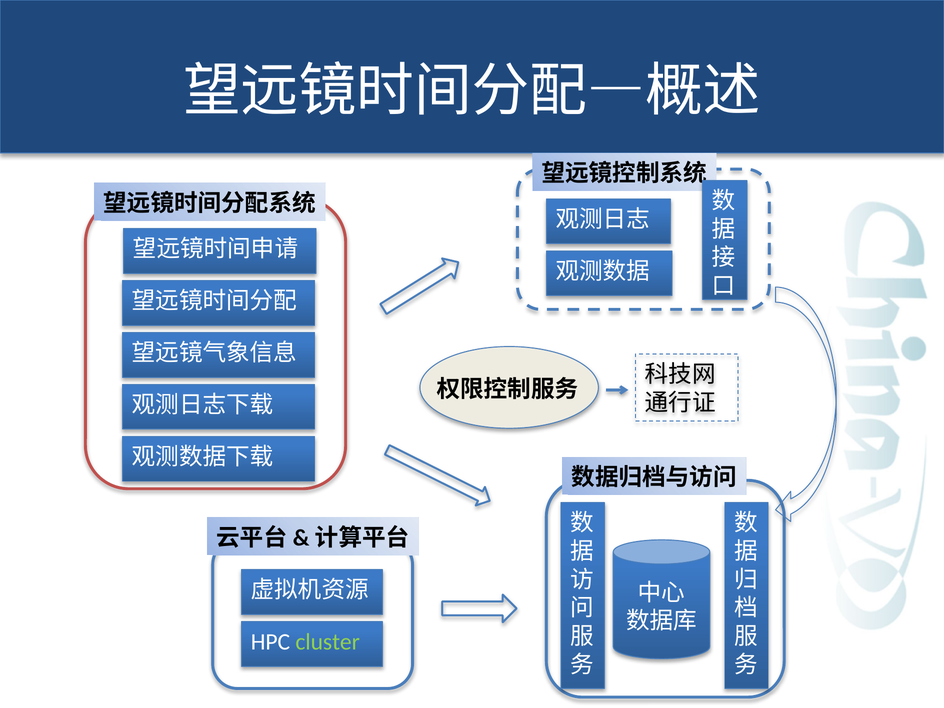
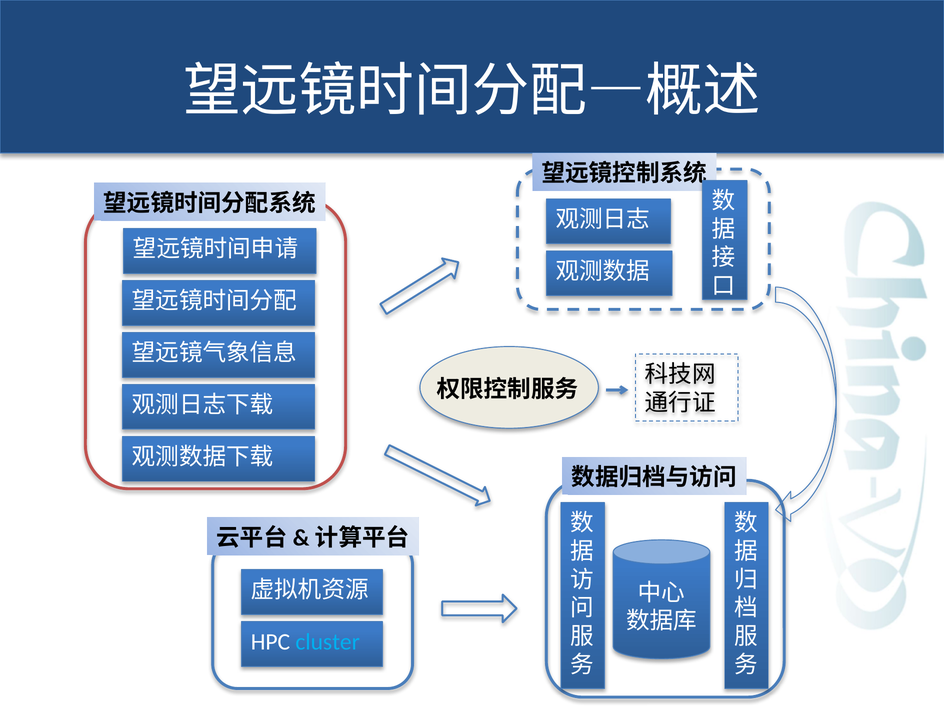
cluster colour: light green -> light blue
